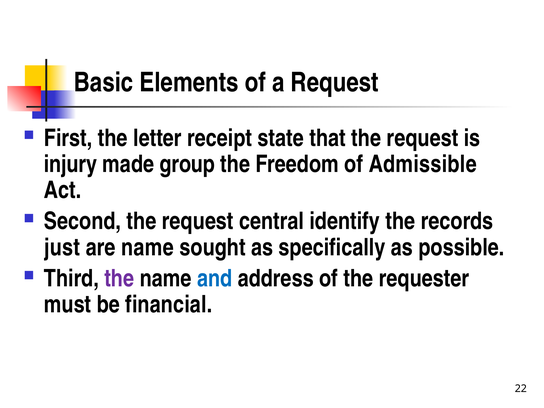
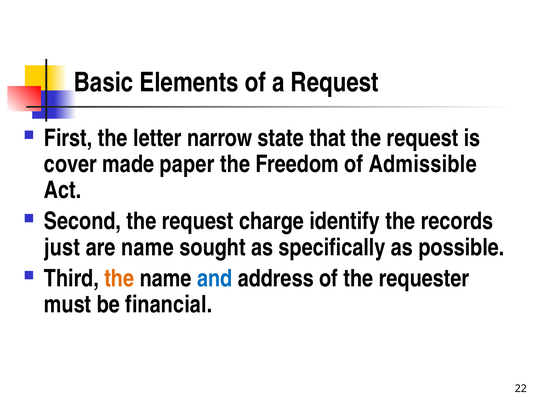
receipt: receipt -> narrow
injury: injury -> cover
group: group -> paper
central: central -> charge
the at (119, 278) colour: purple -> orange
